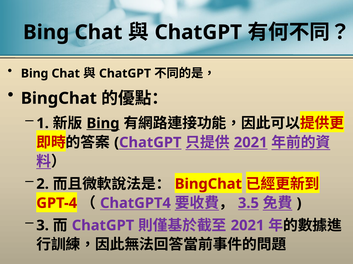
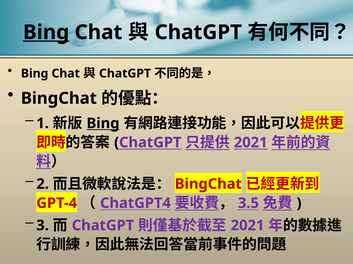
Bing at (46, 32) underline: none -> present
